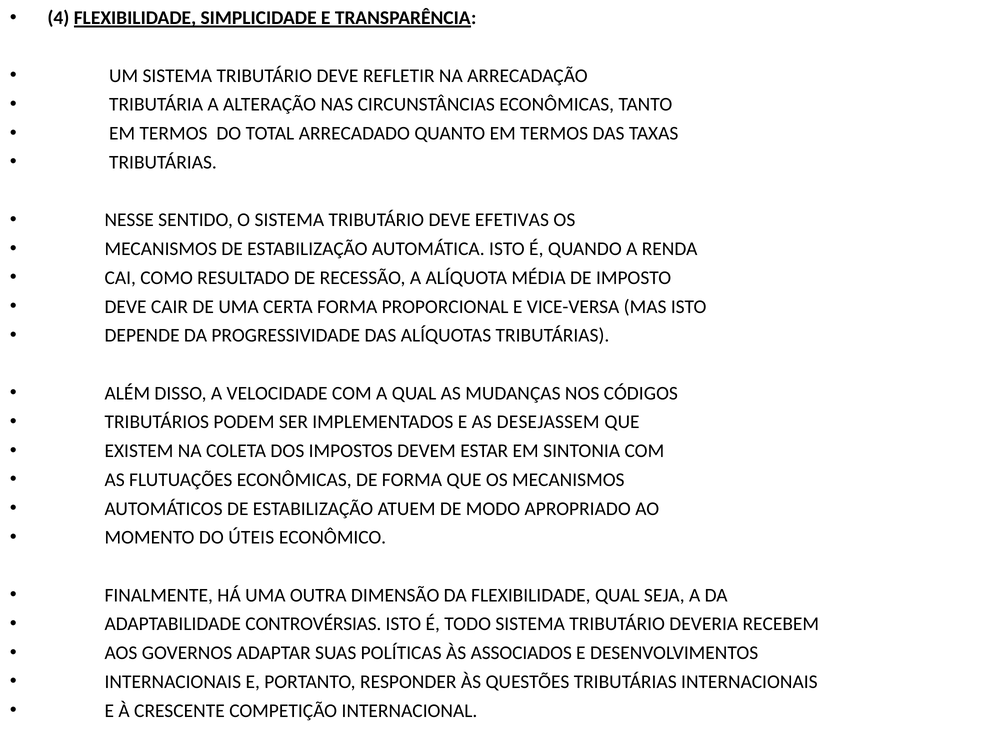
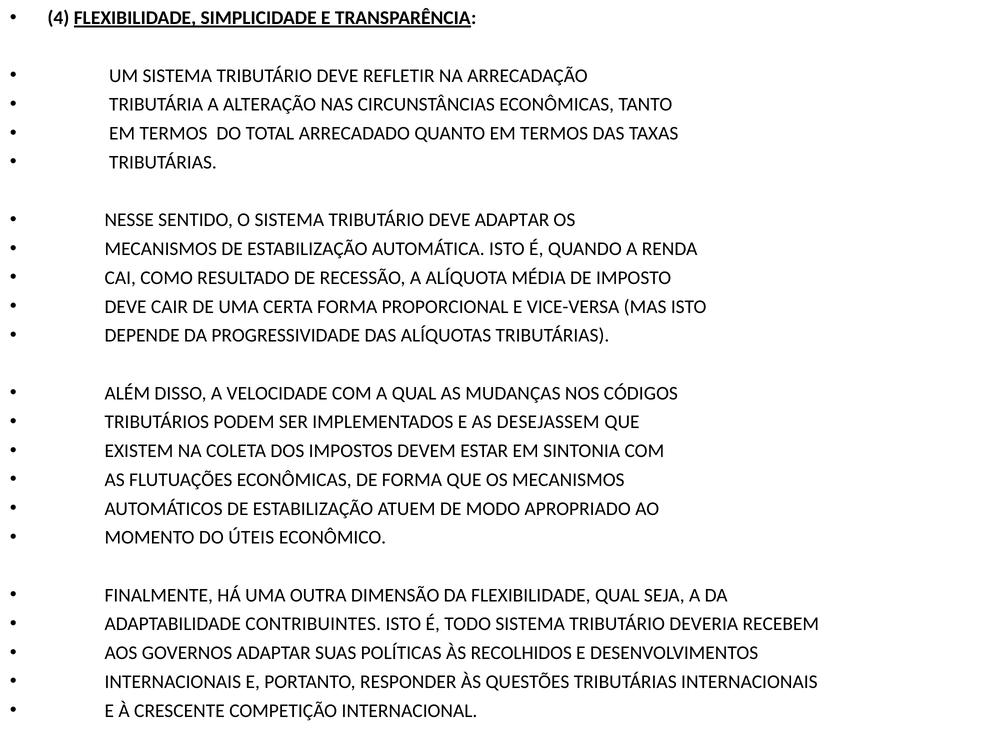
DEVE EFETIVAS: EFETIVAS -> ADAPTAR
CONTROVÉRSIAS: CONTROVÉRSIAS -> CONTRIBUINTES
ASSOCIADOS: ASSOCIADOS -> RECOLHIDOS
